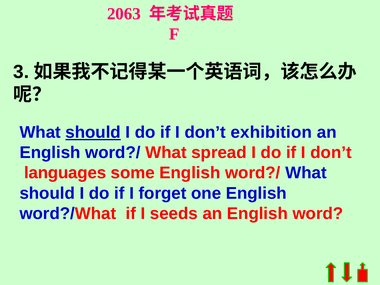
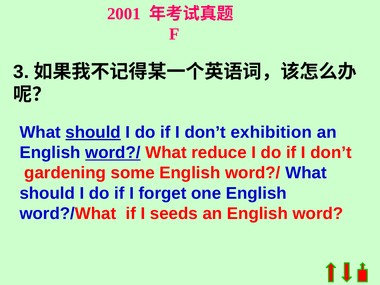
2063: 2063 -> 2001
word?/ at (113, 153) underline: none -> present
spread: spread -> reduce
languages: languages -> gardening
